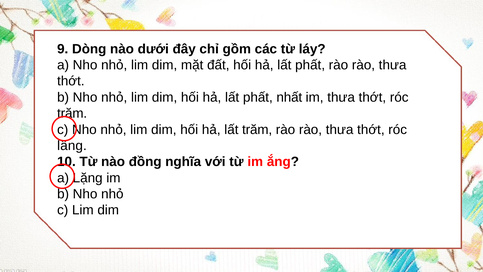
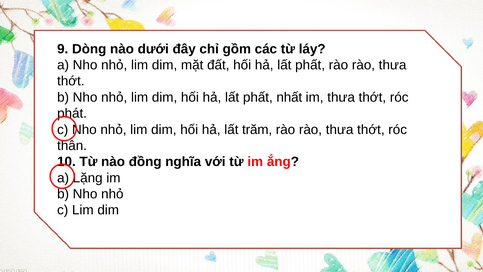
trăm at (72, 113): trăm -> phát
lâng: lâng -> thân
